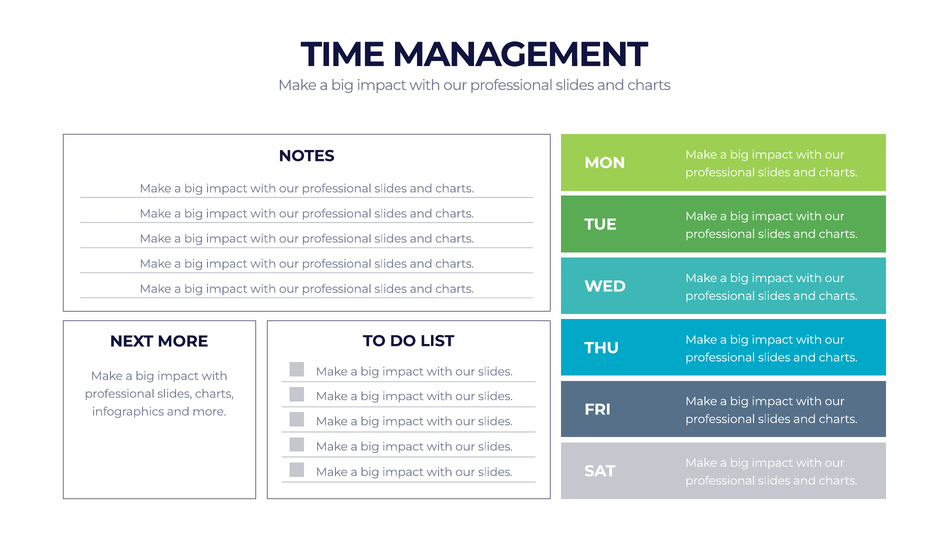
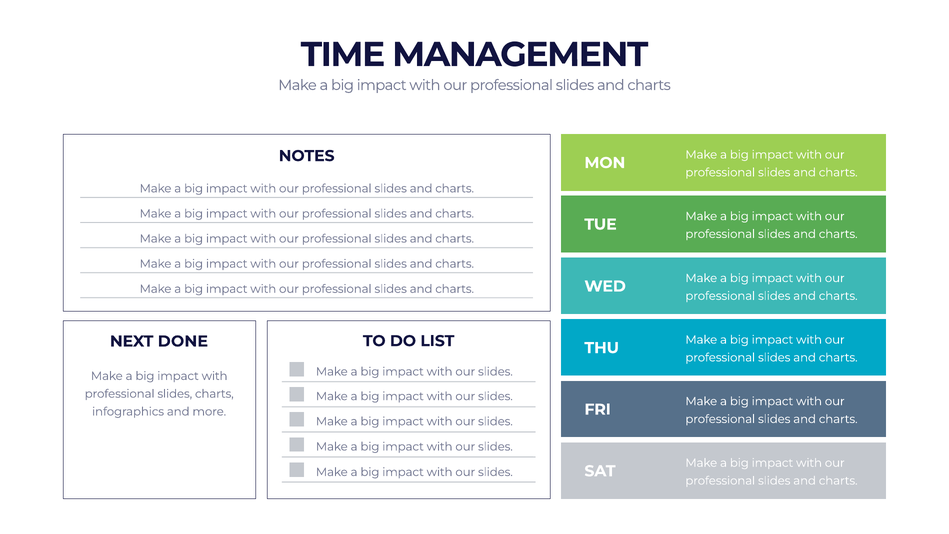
NEXT MORE: MORE -> DONE
